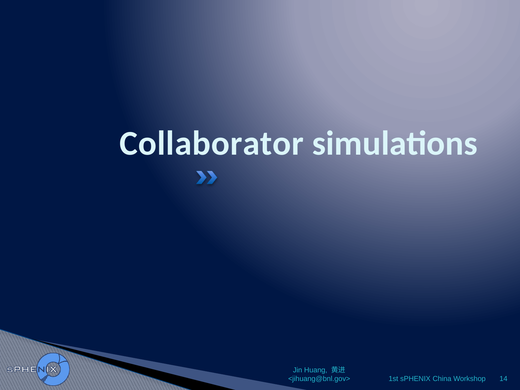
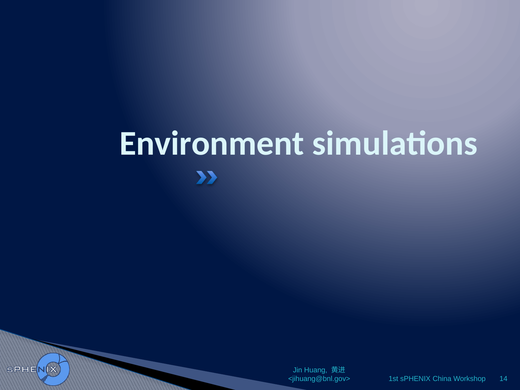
Collaborator: Collaborator -> Environment
